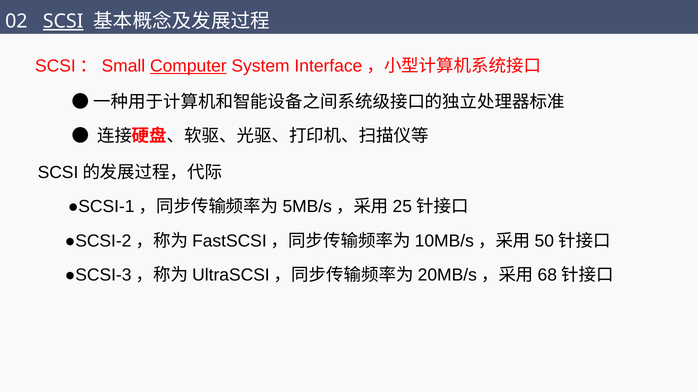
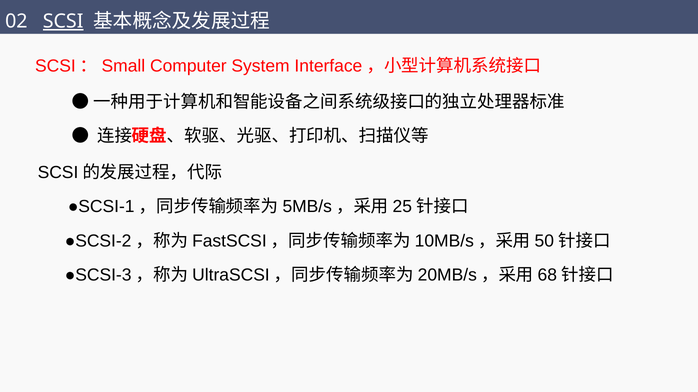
Computer underline: present -> none
